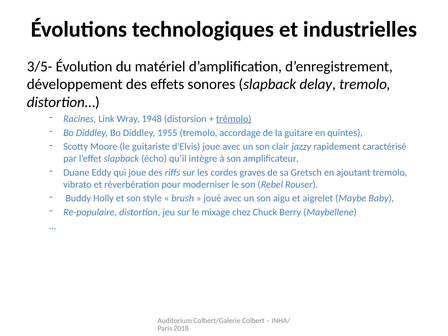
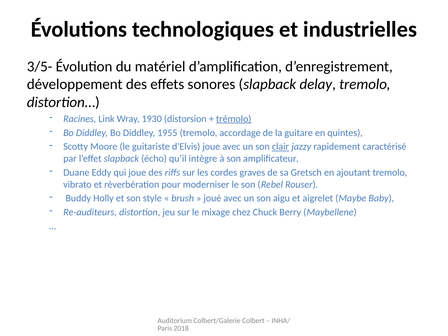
1948: 1948 -> 1930
clair underline: none -> present
Re-populaire: Re-populaire -> Re-auditeurs
